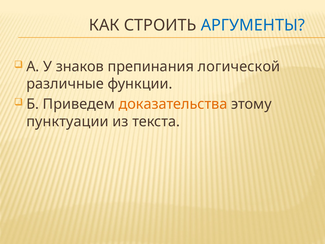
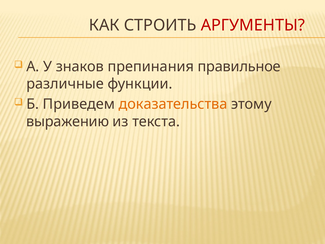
АРГУМЕНТЫ colour: blue -> red
логической: логической -> правильное
пунктуации: пунктуации -> выражению
